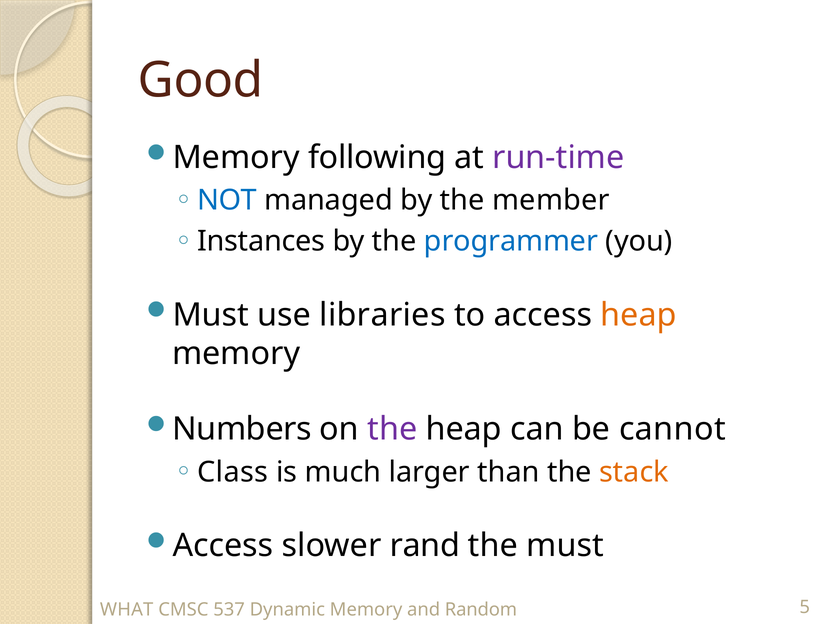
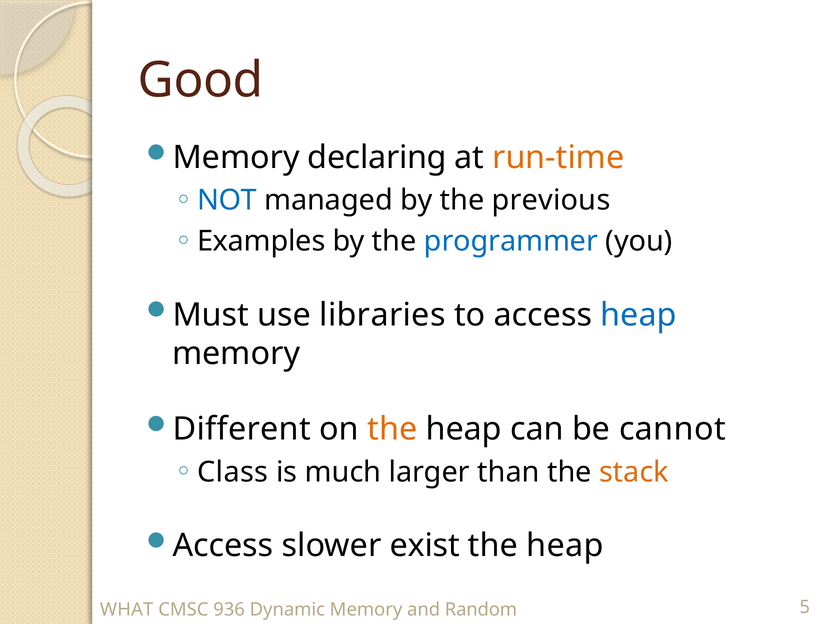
following: following -> declaring
run-time colour: purple -> orange
member: member -> previous
Instances: Instances -> Examples
heap at (638, 315) colour: orange -> blue
Numbers: Numbers -> Different
the at (392, 429) colour: purple -> orange
rand: rand -> exist
must at (565, 546): must -> heap
537: 537 -> 936
